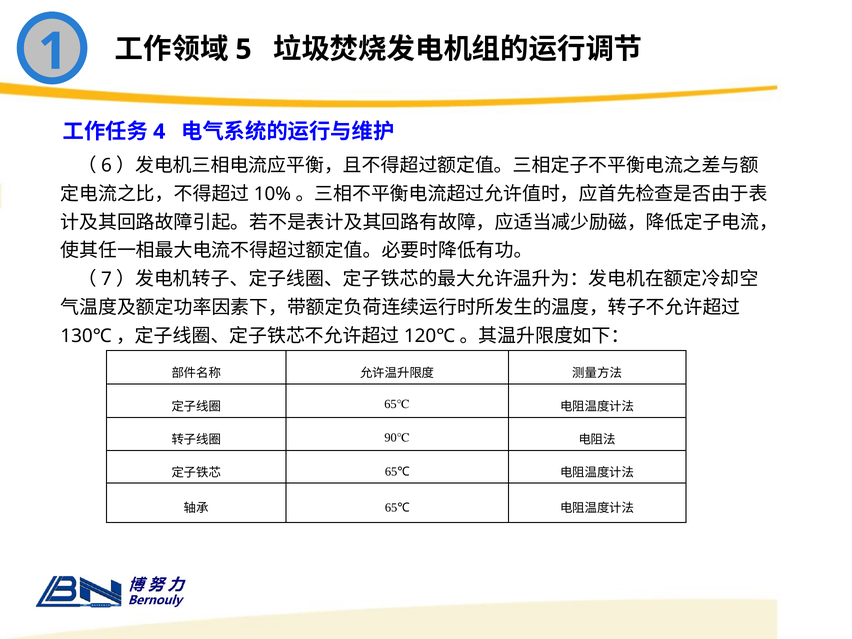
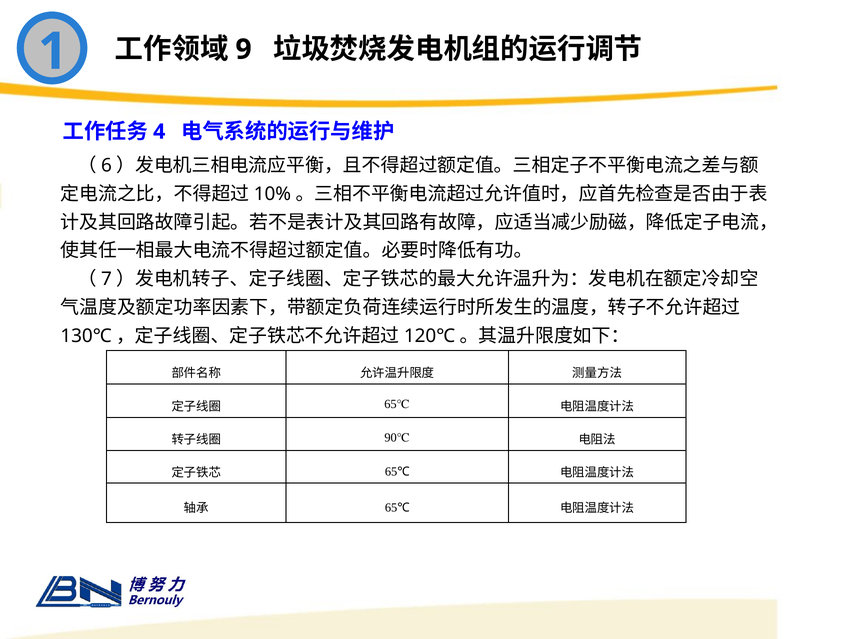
5: 5 -> 9
